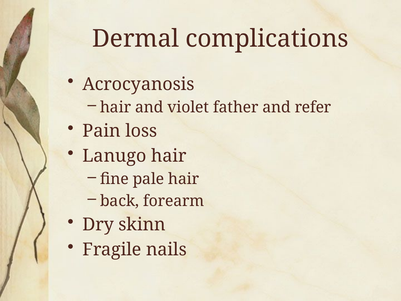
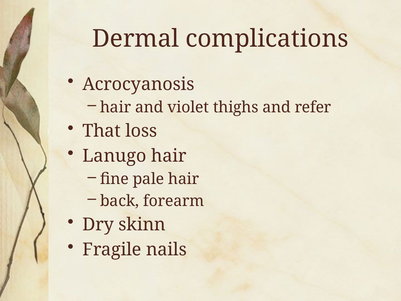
father: father -> thighs
Pain: Pain -> That
